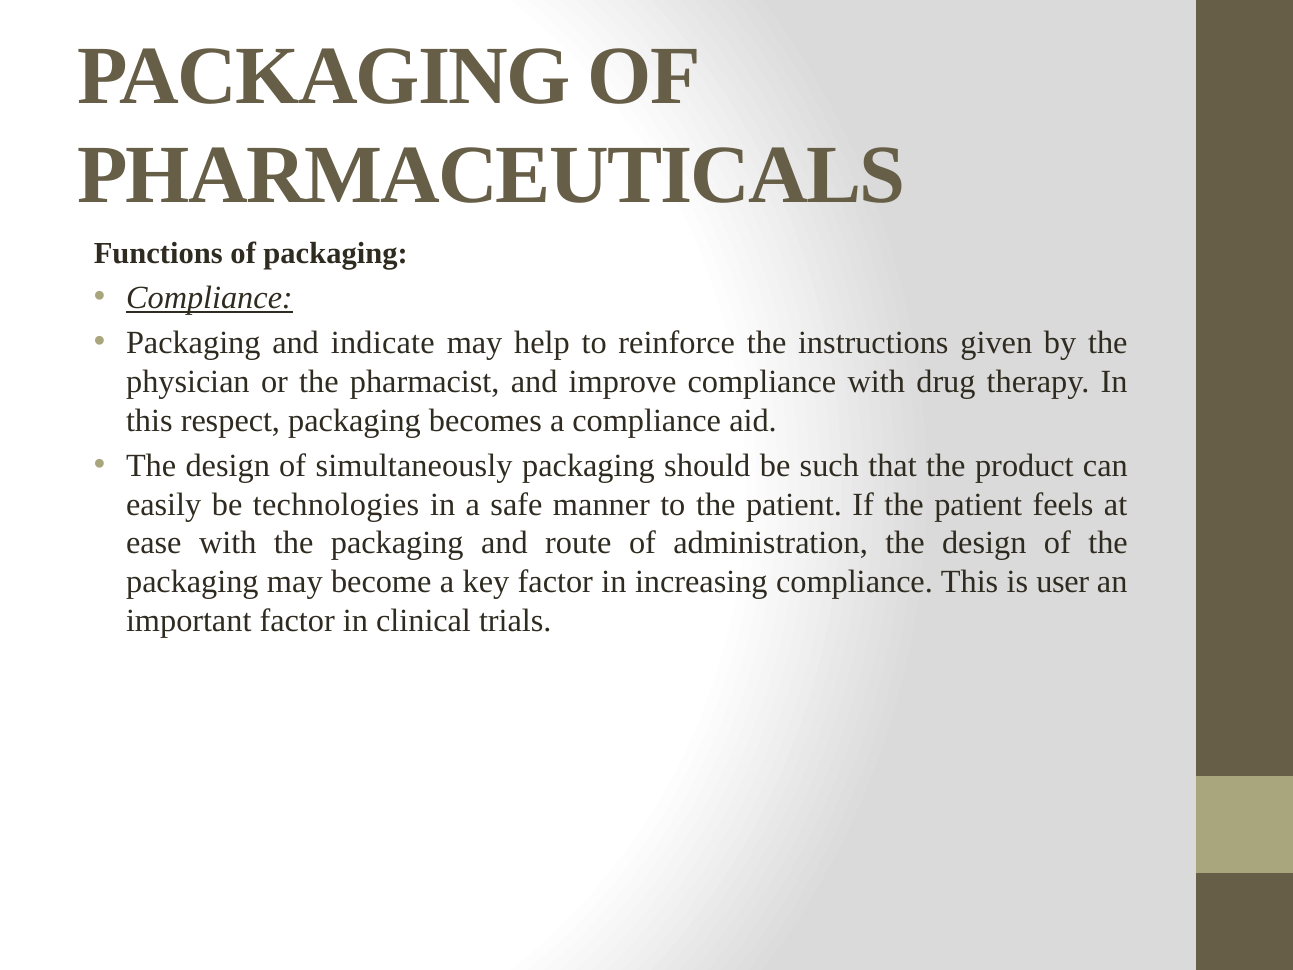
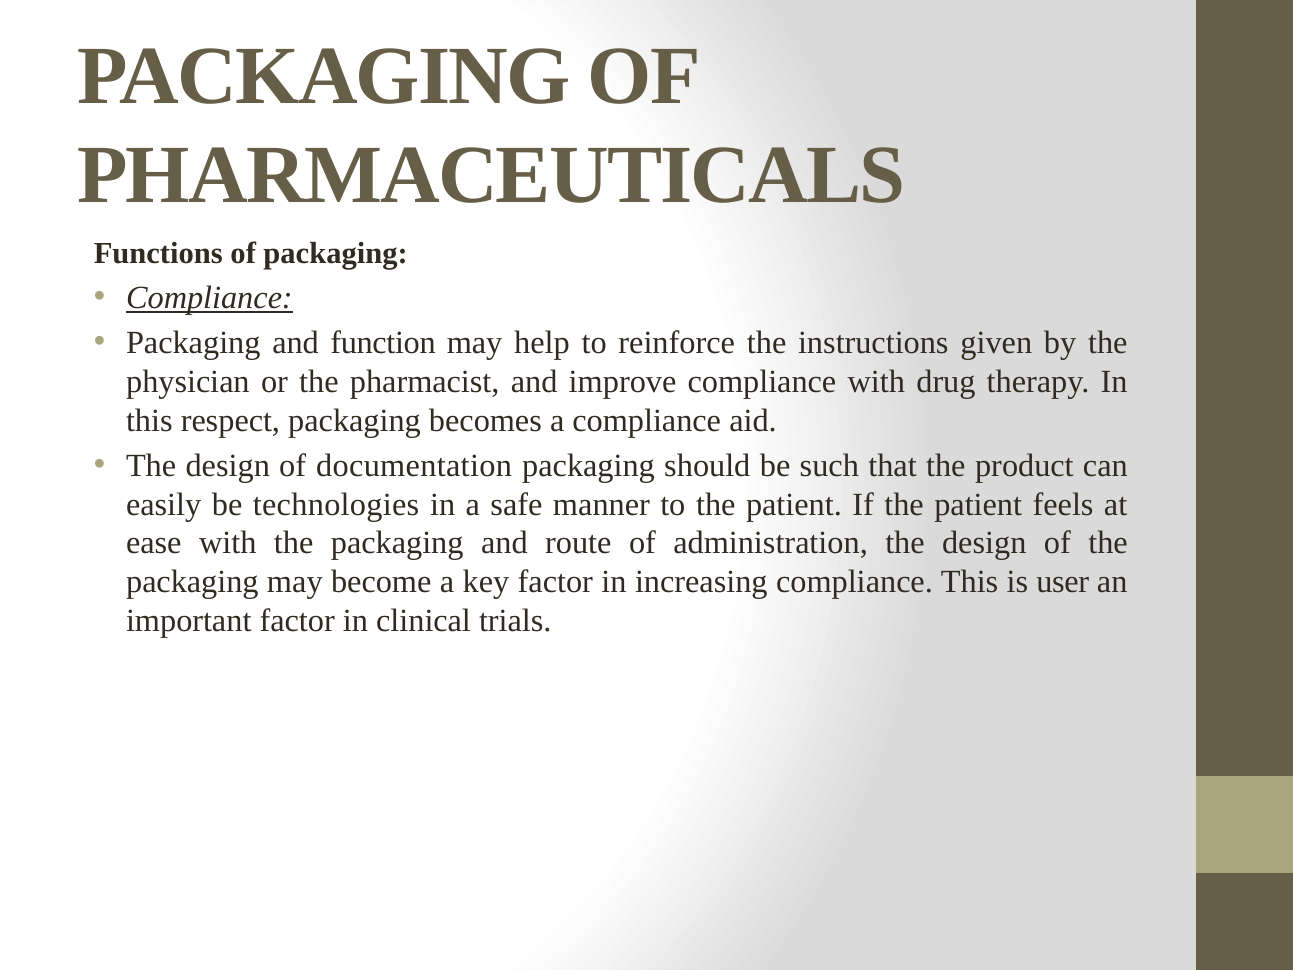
indicate: indicate -> function
simultaneously: simultaneously -> documentation
